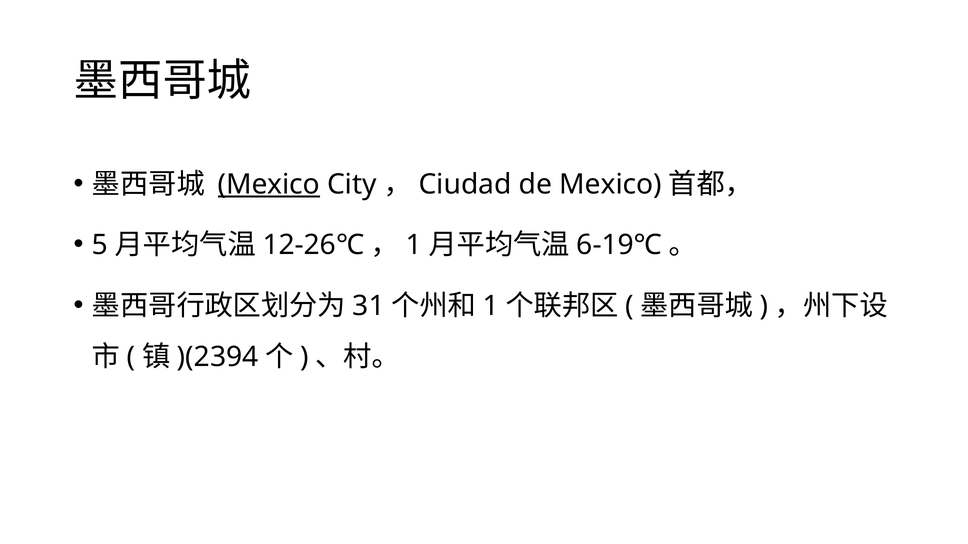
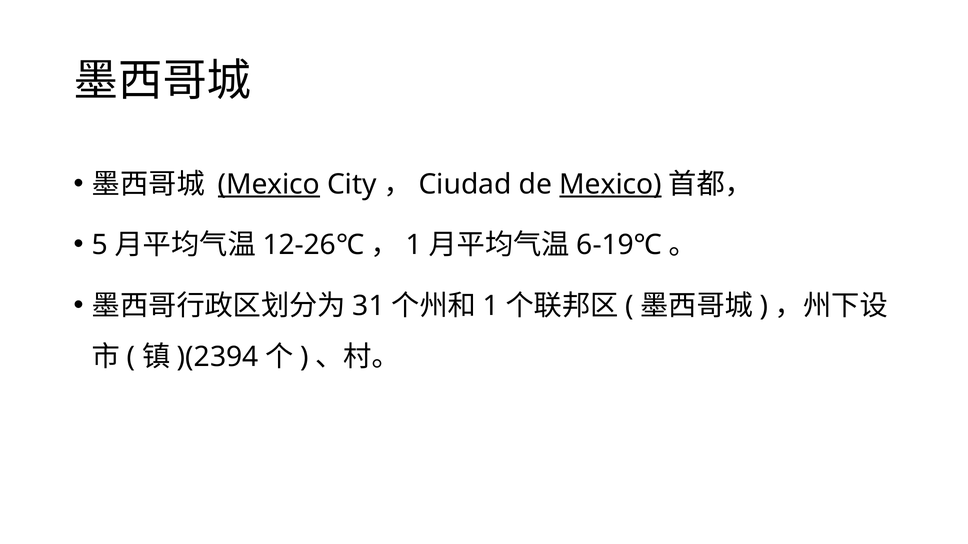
Mexico at (611, 184) underline: none -> present
